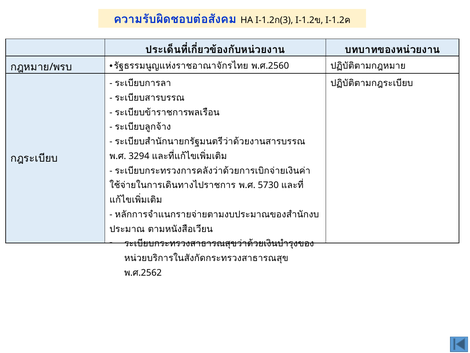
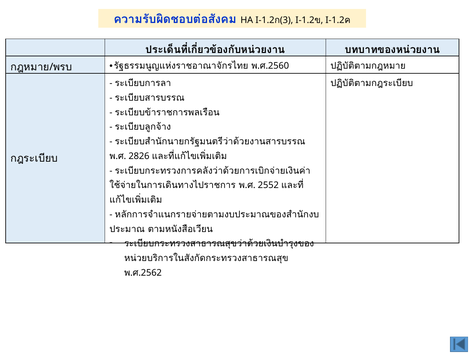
3294: 3294 -> 2826
5730: 5730 -> 2552
